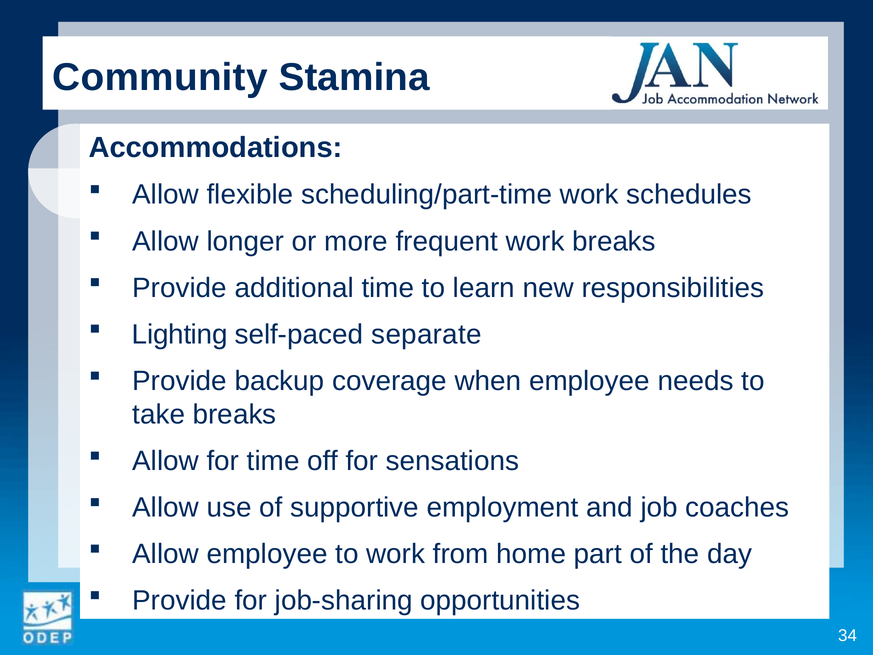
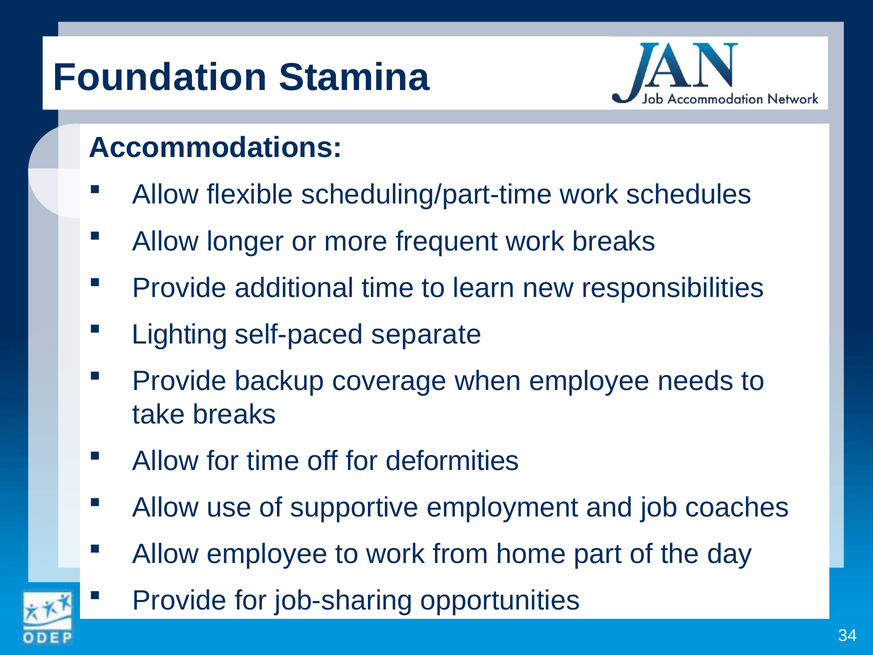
Community: Community -> Foundation
sensations: sensations -> deformities
